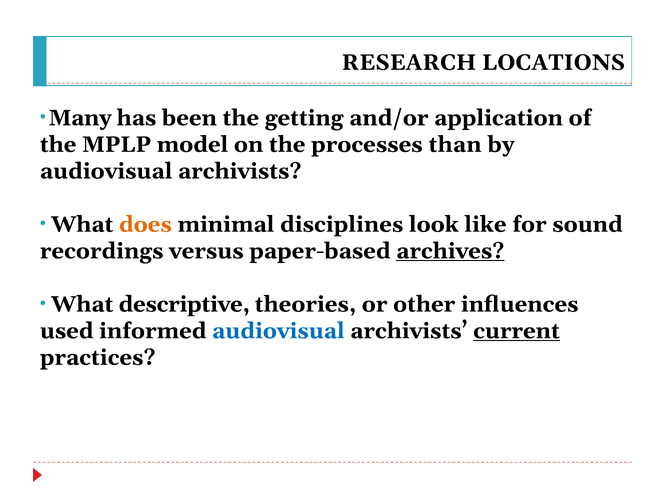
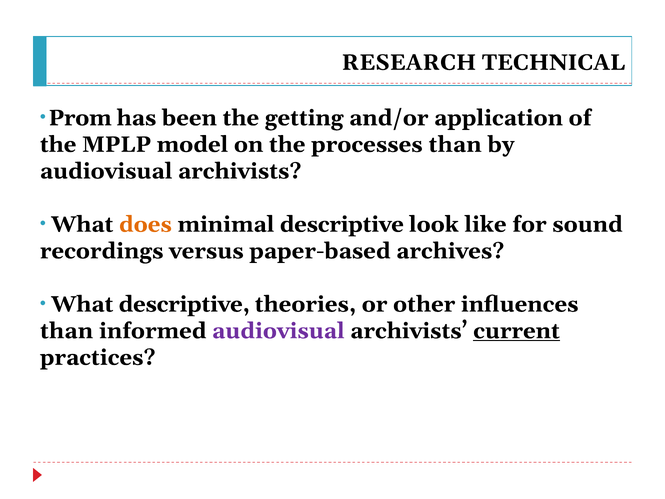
LOCATIONS: LOCATIONS -> TECHNICAL
Many: Many -> Prom
minimal disciplines: disciplines -> descriptive
archives underline: present -> none
used at (67, 331): used -> than
audiovisual at (278, 331) colour: blue -> purple
